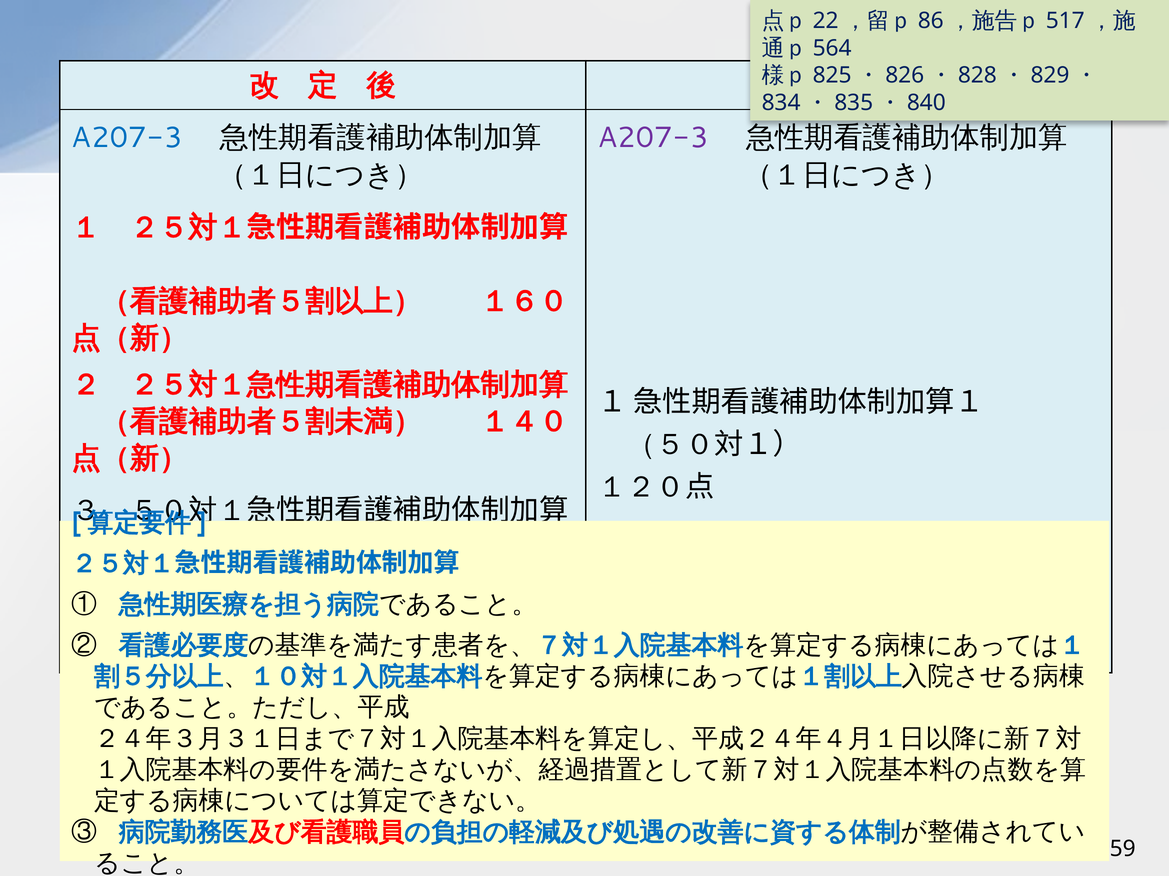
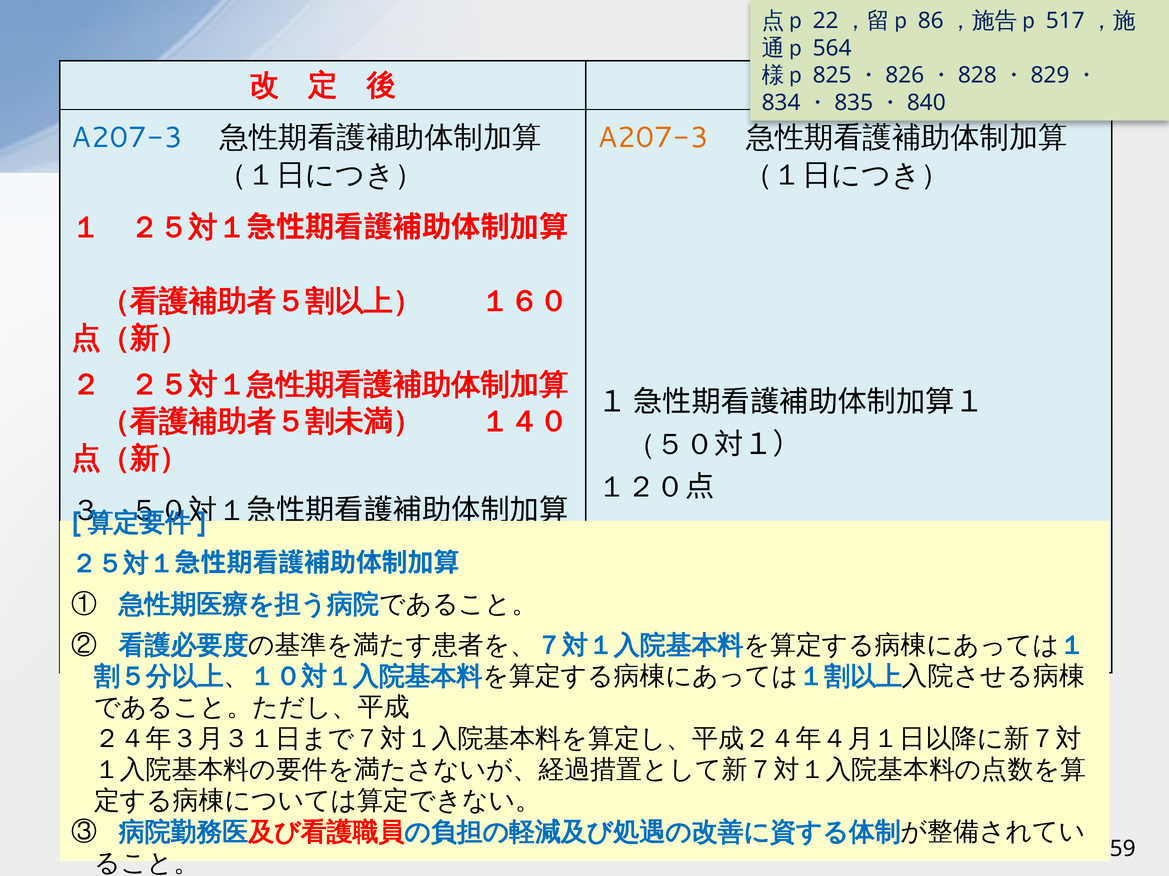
A207-3 at (653, 138) colour: purple -> orange
